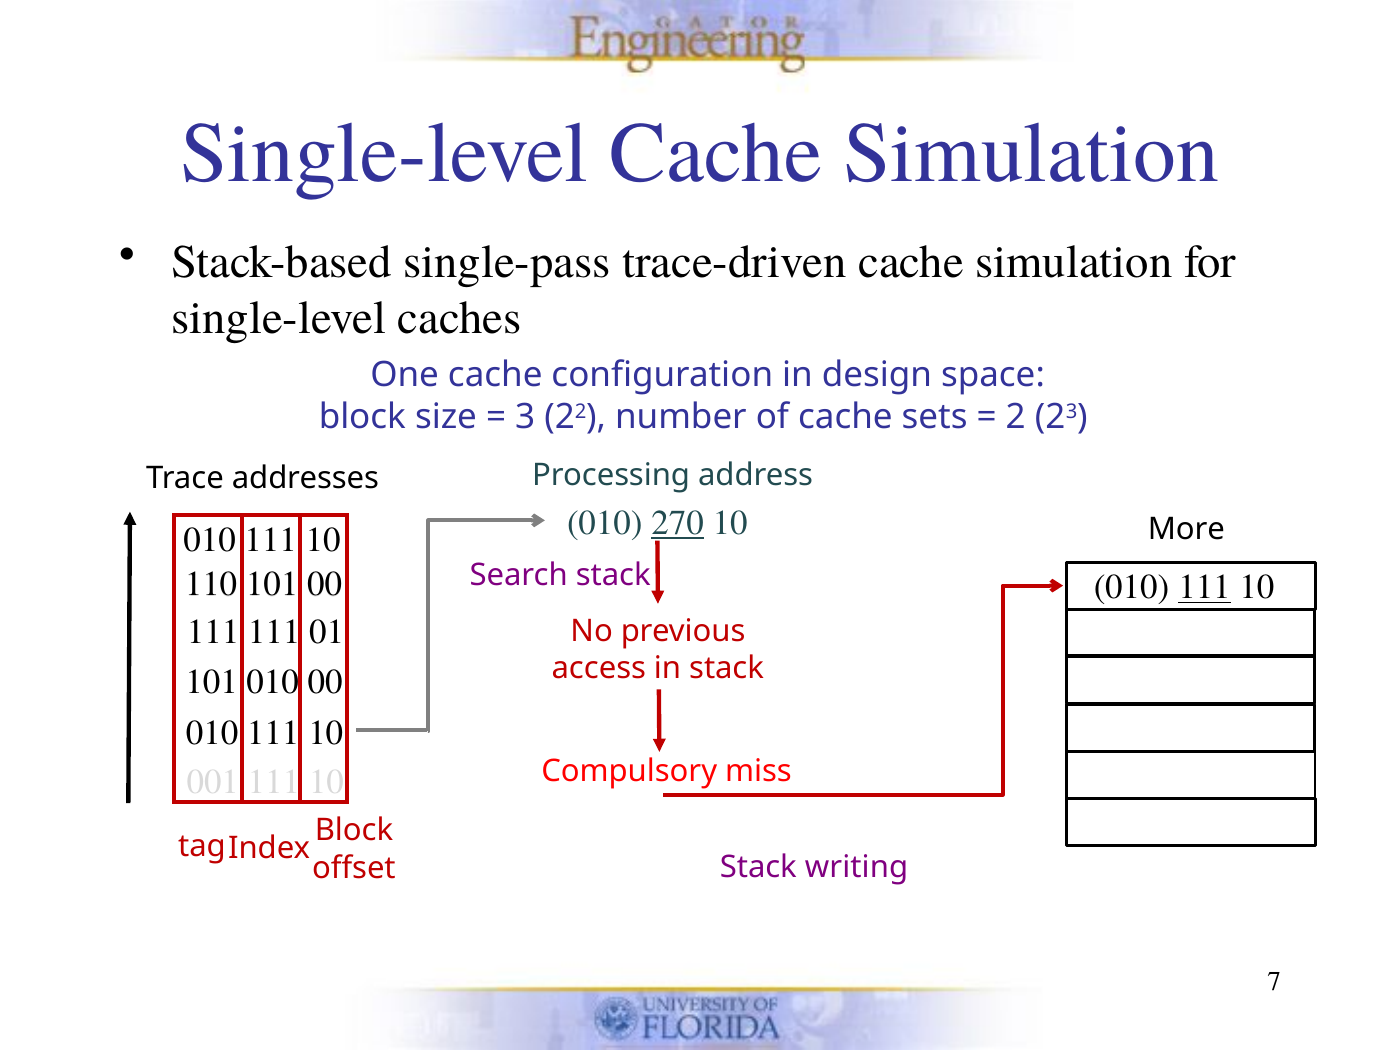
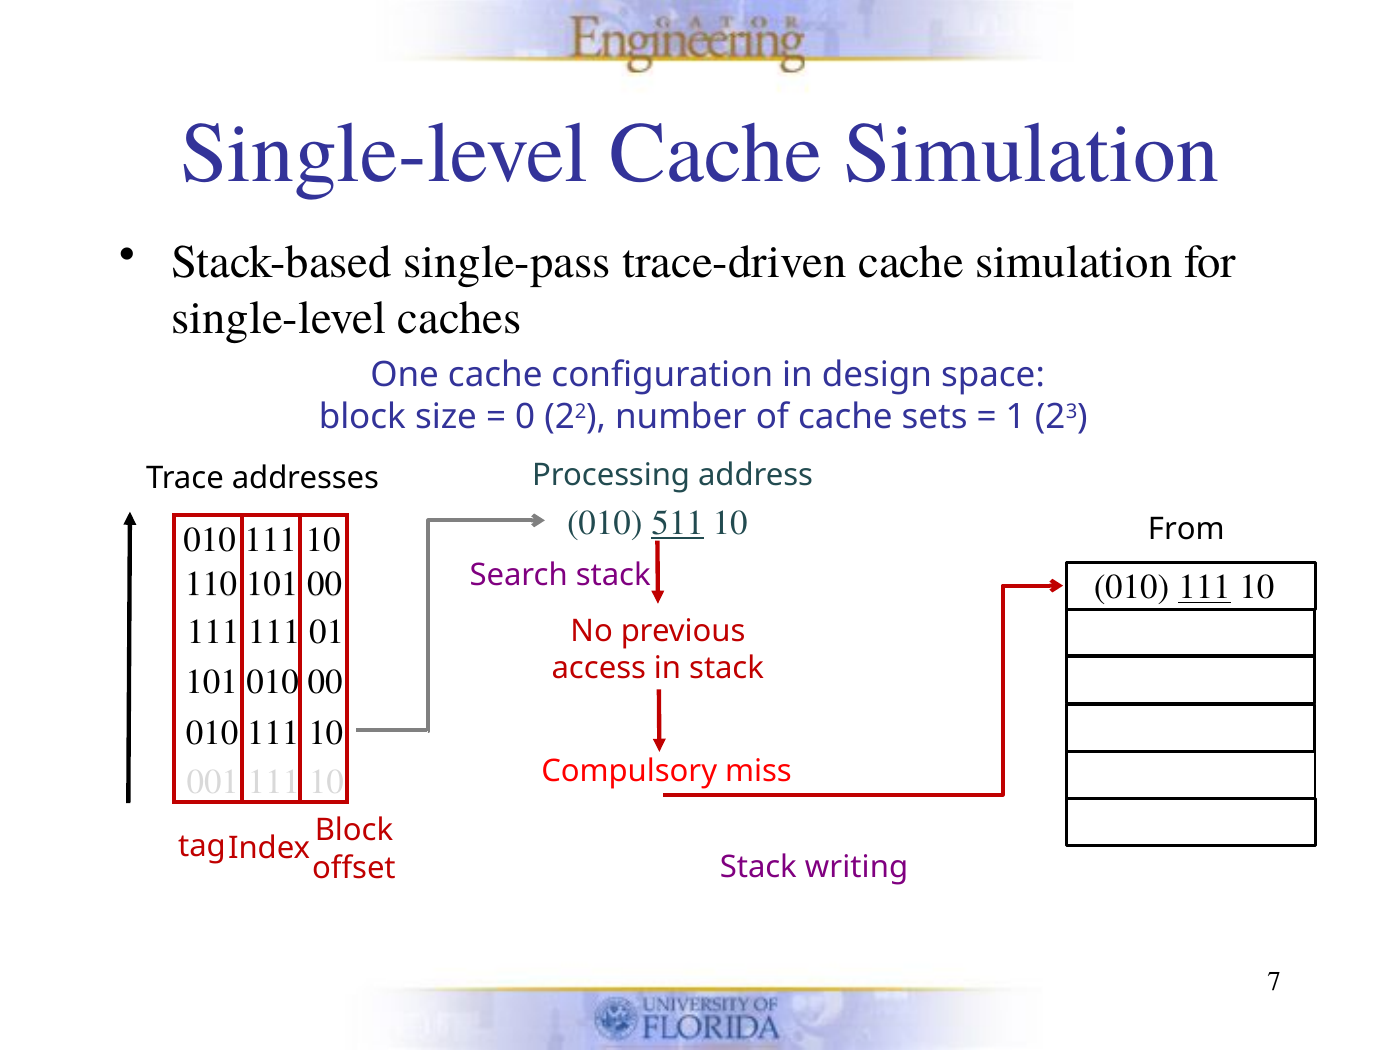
3: 3 -> 0
2: 2 -> 1
270: 270 -> 511
More: More -> From
